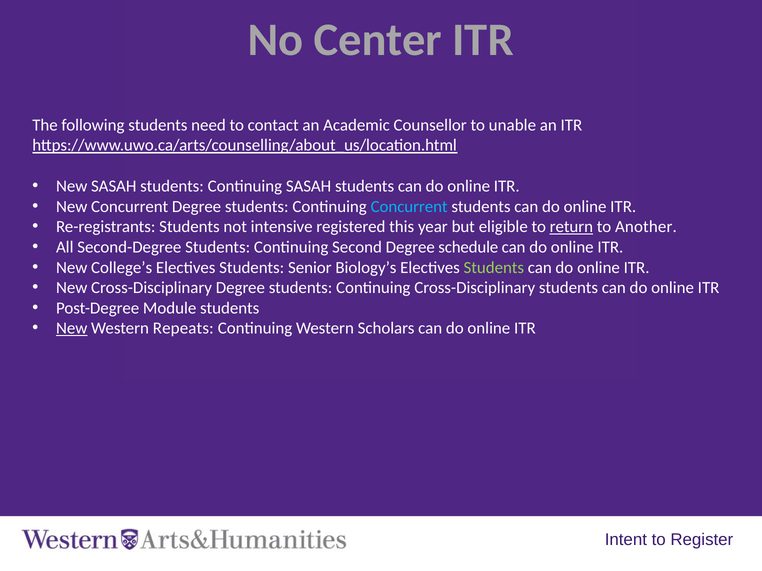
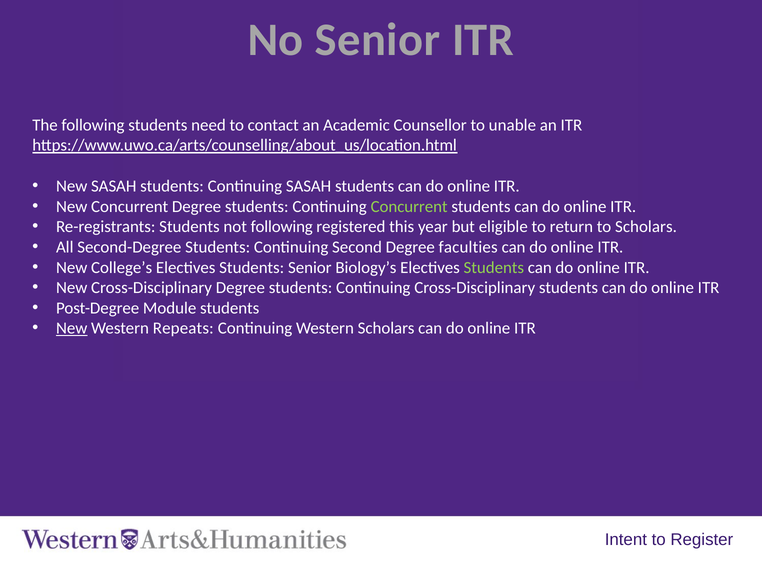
No Center: Center -> Senior
Concurrent at (409, 207) colour: light blue -> light green
not intensive: intensive -> following
return underline: present -> none
to Another: Another -> Scholars
schedule: schedule -> faculties
